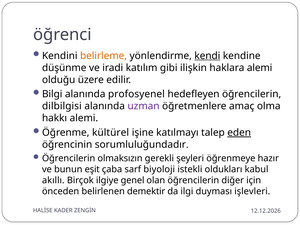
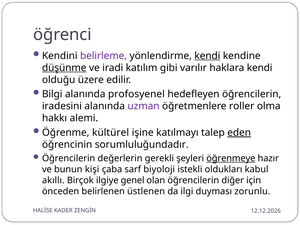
belirleme colour: orange -> purple
düşünme underline: none -> present
ilişkin: ilişkin -> varılır
haklara alemi: alemi -> kendi
dilbilgisi: dilbilgisi -> iradesini
amaç: amaç -> roller
olmaksızın: olmaksızın -> değerlerin
öğrenmeye underline: none -> present
eşit: eşit -> kişi
demektir: demektir -> üstlenen
işlevleri: işlevleri -> zorunlu
